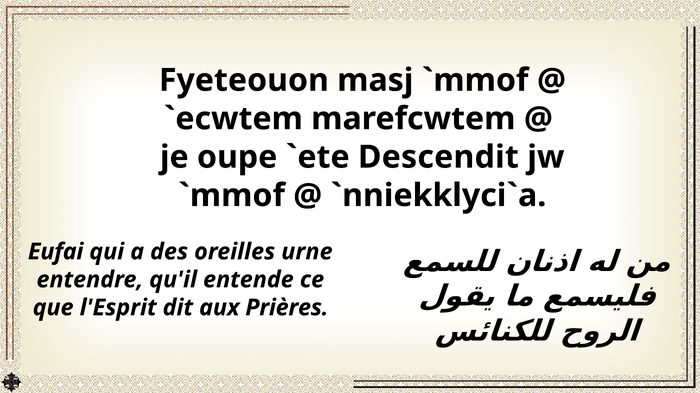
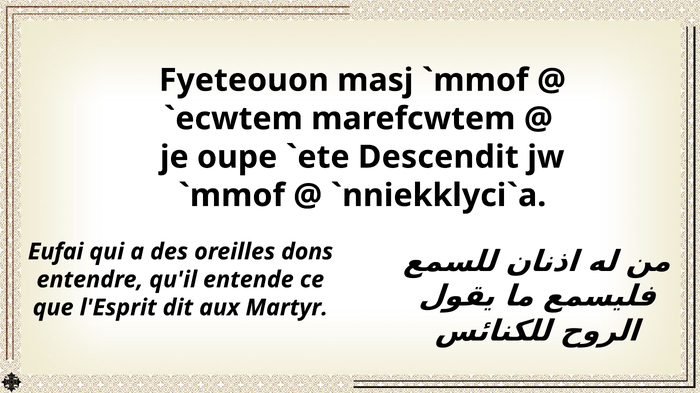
urne: urne -> dons
Prières: Prières -> Martyr
